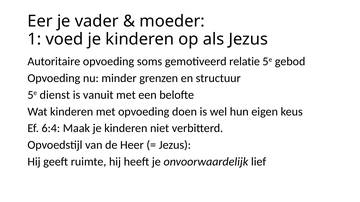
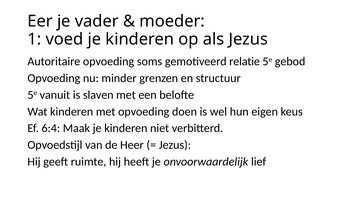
dienst: dienst -> vanuit
vanuit: vanuit -> slaven
